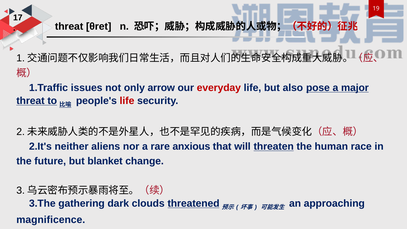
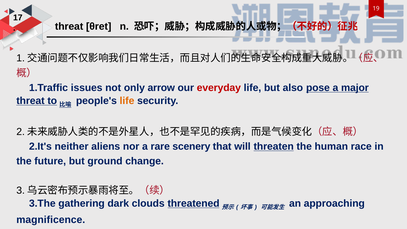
life at (127, 101) colour: red -> orange
anxious: anxious -> scenery
blanket: blanket -> ground
